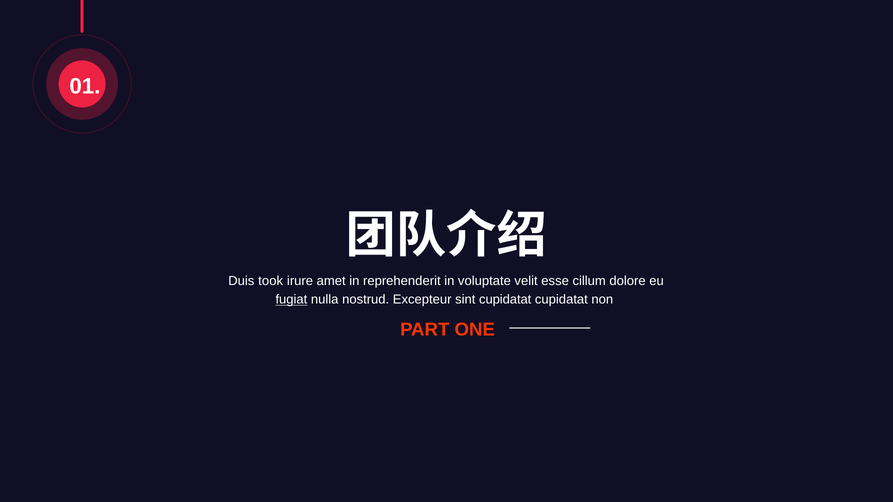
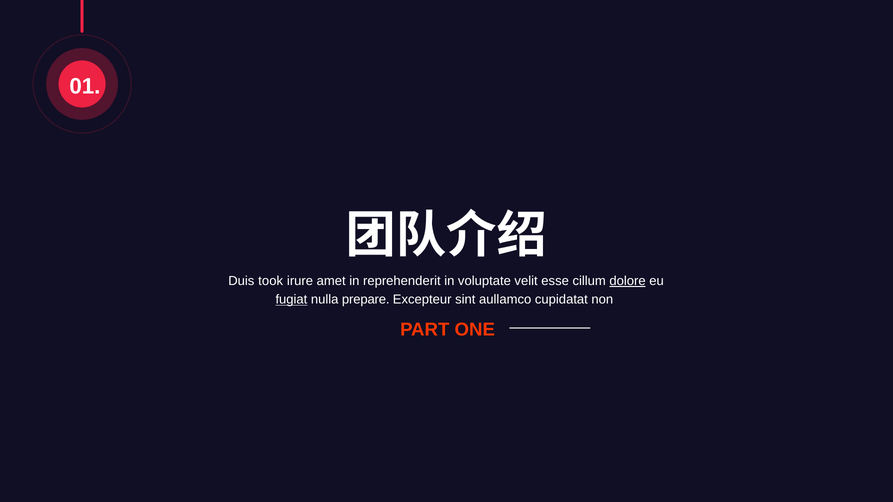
dolore underline: none -> present
nostrud: nostrud -> prepare
sint cupidatat: cupidatat -> aullamco
